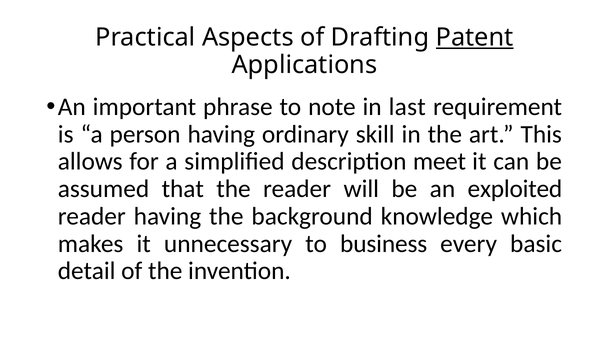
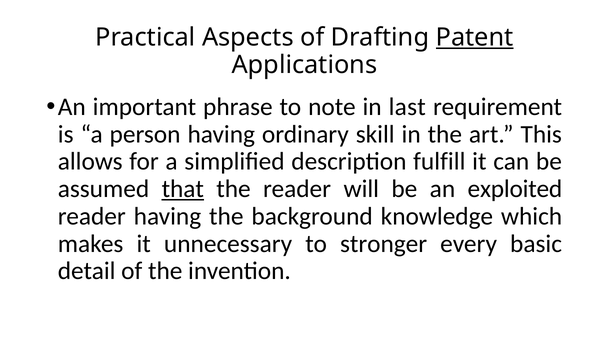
meet: meet -> fulfill
that underline: none -> present
business: business -> stronger
